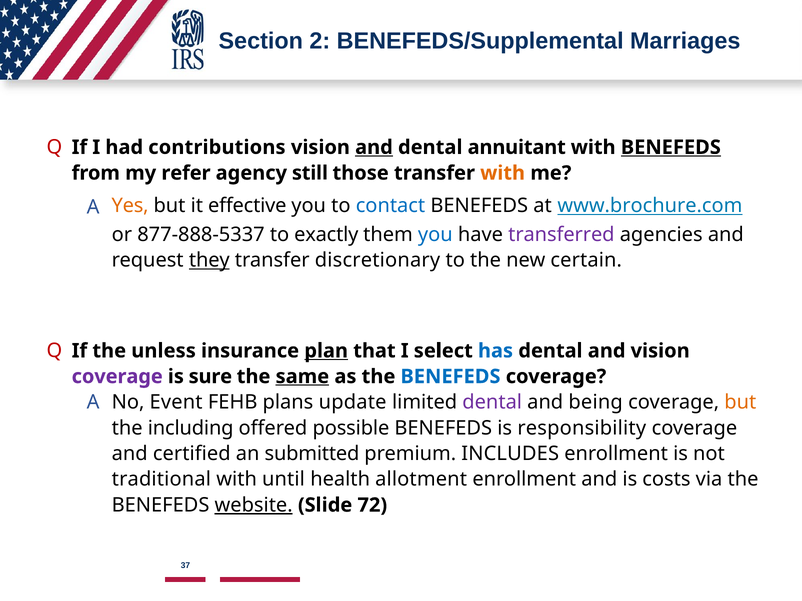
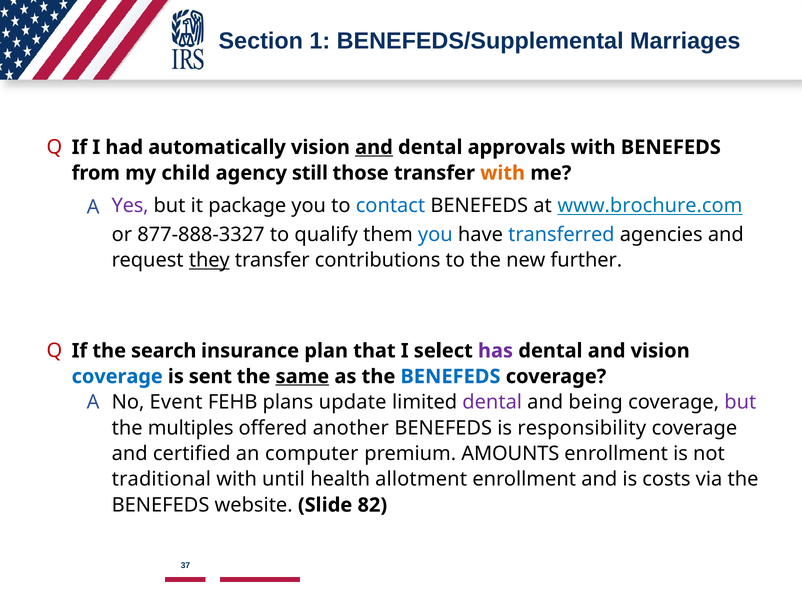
2: 2 -> 1
contributions: contributions -> automatically
annuitant: annuitant -> approvals
BENEFEDS at (671, 147) underline: present -> none
refer: refer -> child
Yes colour: orange -> purple
effective: effective -> package
877-888-5337: 877-888-5337 -> 877-888-3327
exactly: exactly -> qualify
transferred colour: purple -> blue
discretionary: discretionary -> contributions
certain: certain -> further
unless: unless -> search
plan underline: present -> none
has colour: blue -> purple
coverage at (117, 377) colour: purple -> blue
sure: sure -> sent
but at (740, 403) colour: orange -> purple
including: including -> multiples
possible: possible -> another
submitted: submitted -> computer
INCLUDES: INCLUDES -> AMOUNTS
website underline: present -> none
72: 72 -> 82
